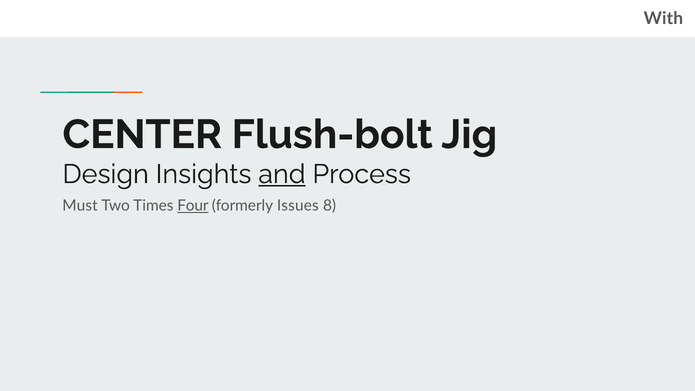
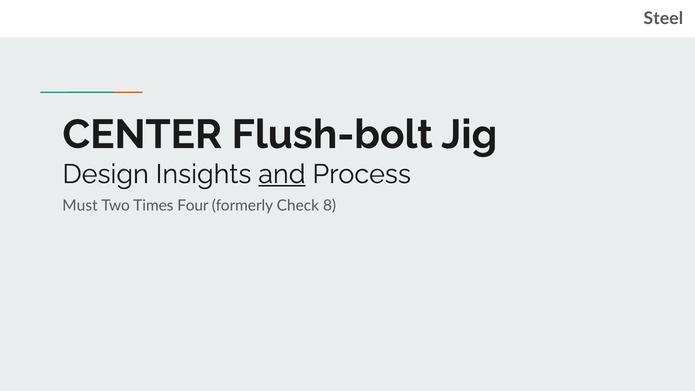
With: With -> Steel
Four underline: present -> none
Issues: Issues -> Check
